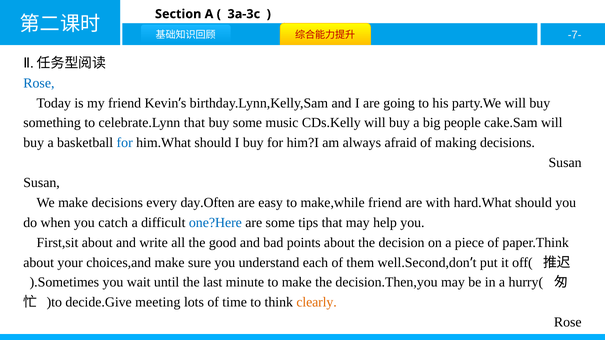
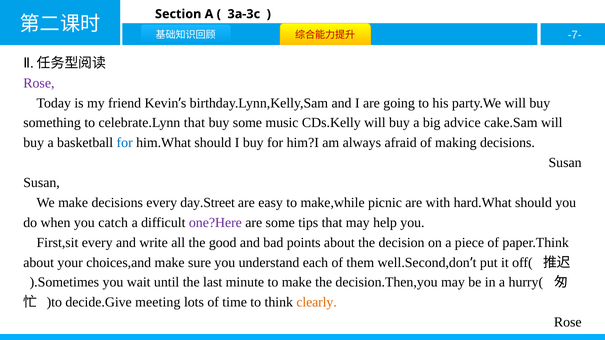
Rose at (39, 83) colour: blue -> purple
people: people -> advice
day.Often: day.Often -> day.Street
make,while friend: friend -> picnic
one?Here colour: blue -> purple
First,sit about: about -> every
